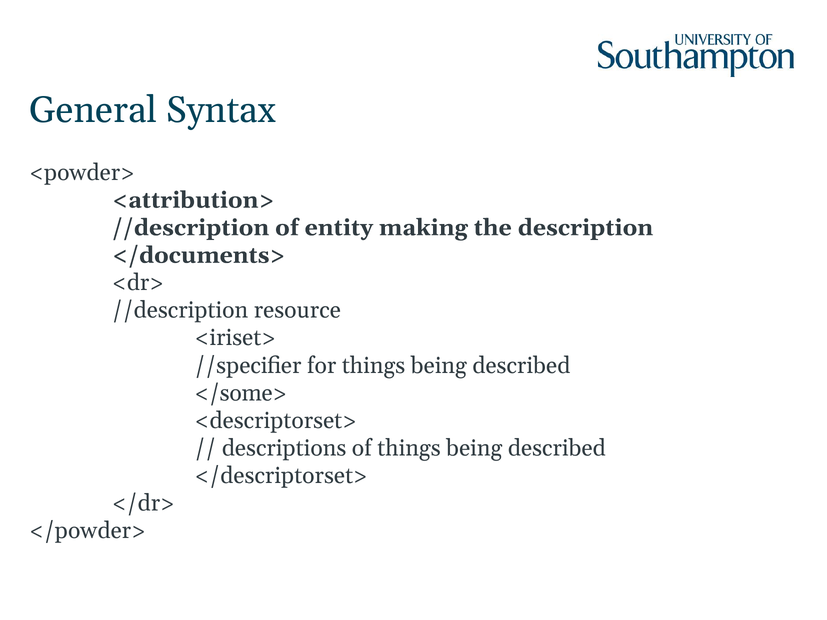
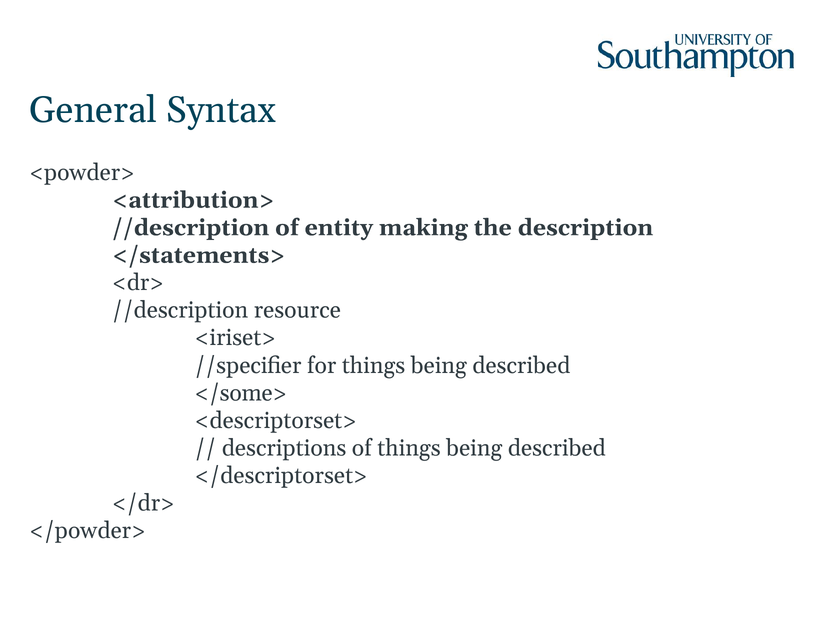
</documents>: </documents> -> </statements>
